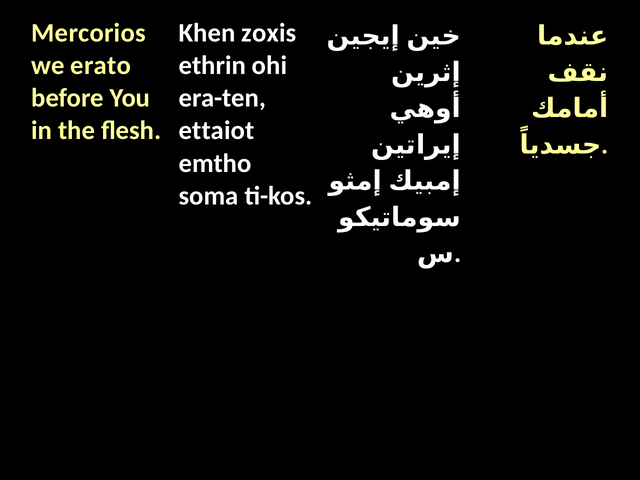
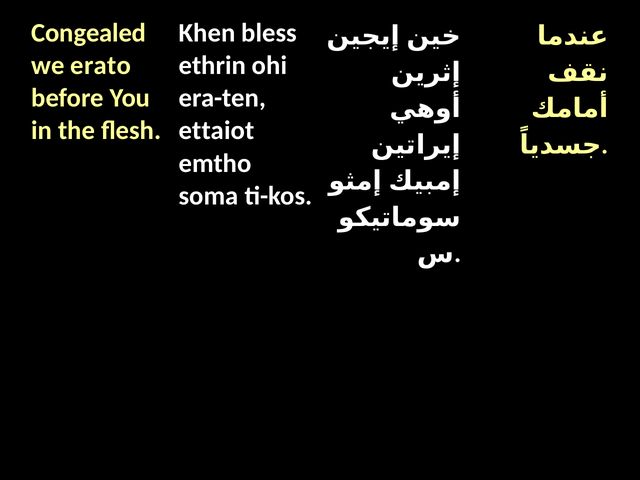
Mercorios: Mercorios -> Congealed
zoxis: zoxis -> bless
